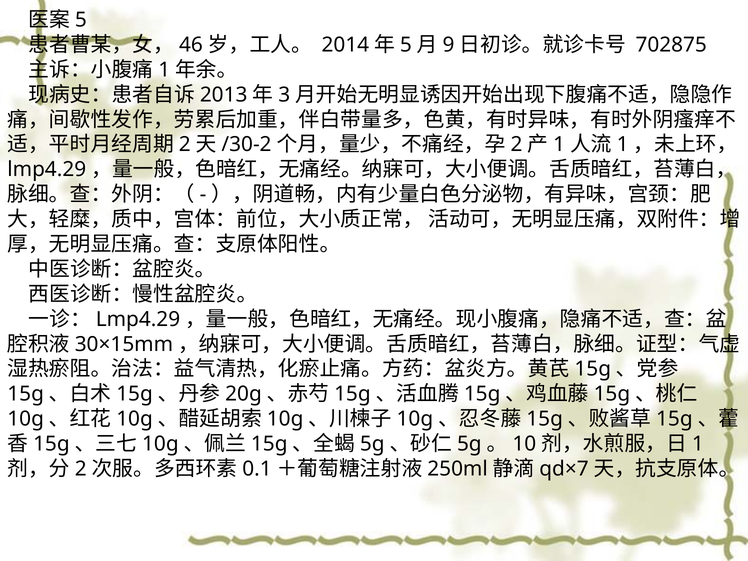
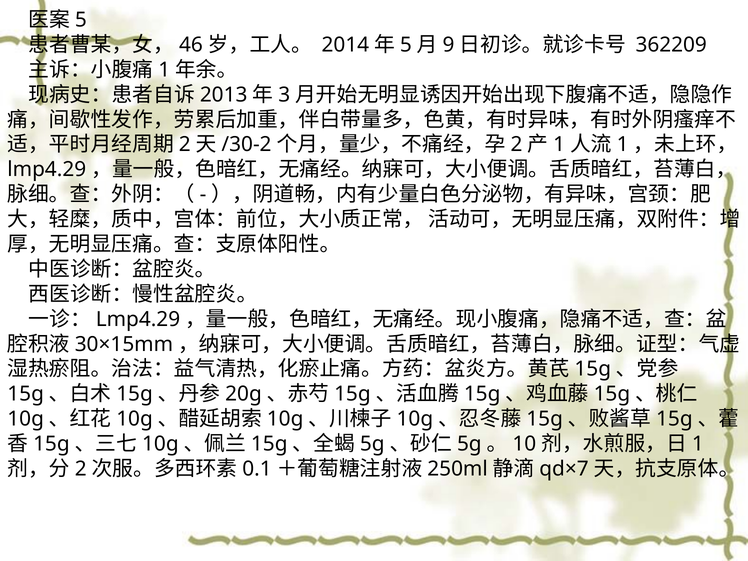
702875: 702875 -> 362209
